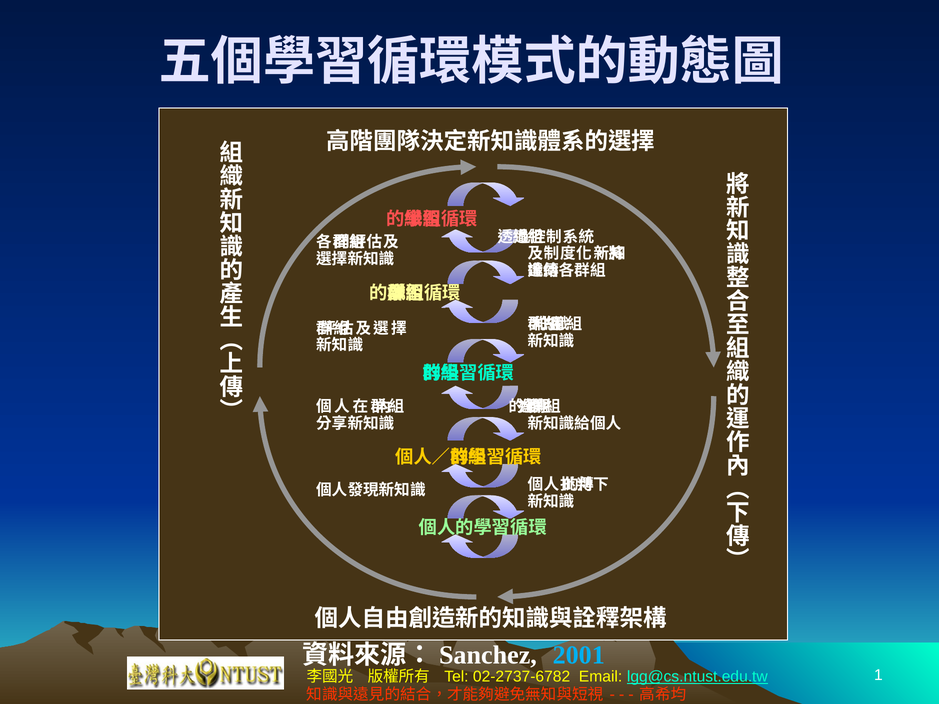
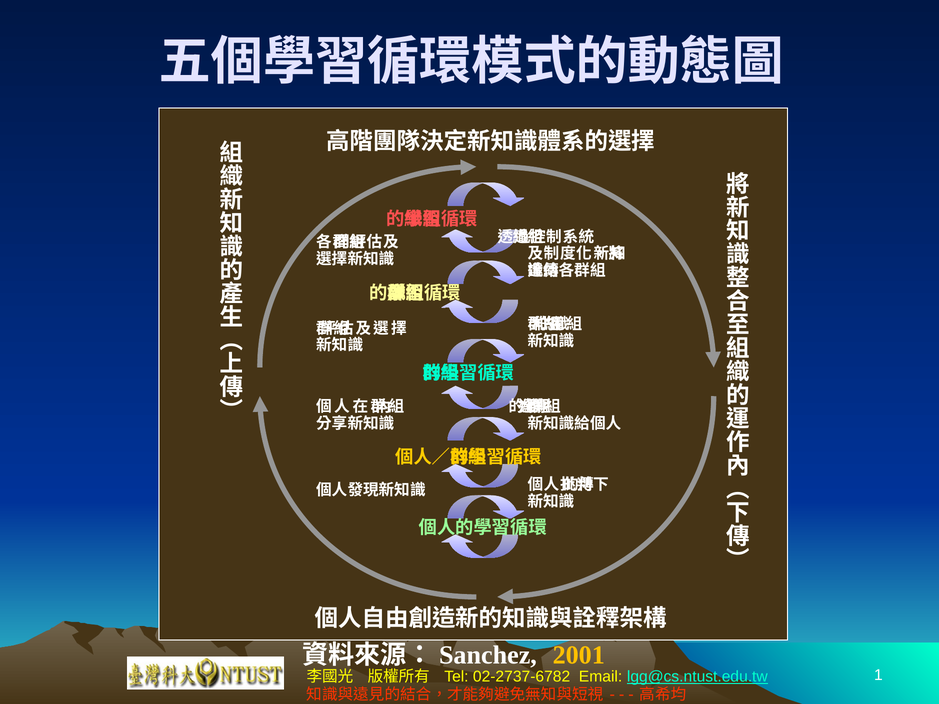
2001 colour: light blue -> yellow
